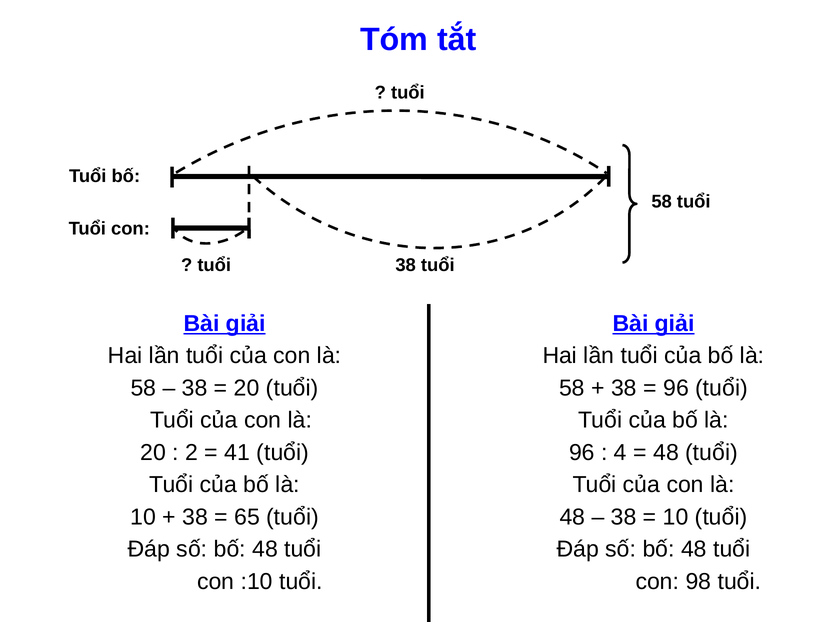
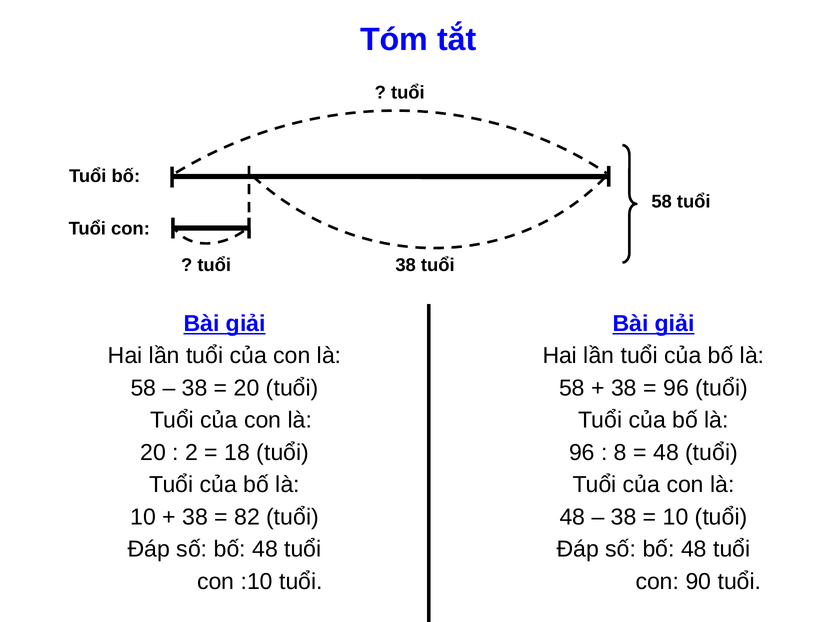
41: 41 -> 18
4: 4 -> 8
65: 65 -> 82
98: 98 -> 90
